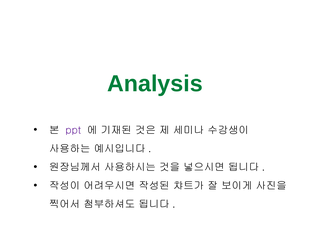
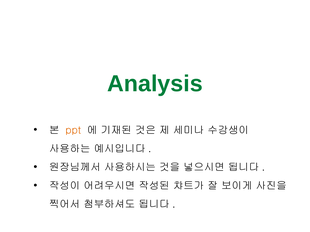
ppt colour: purple -> orange
